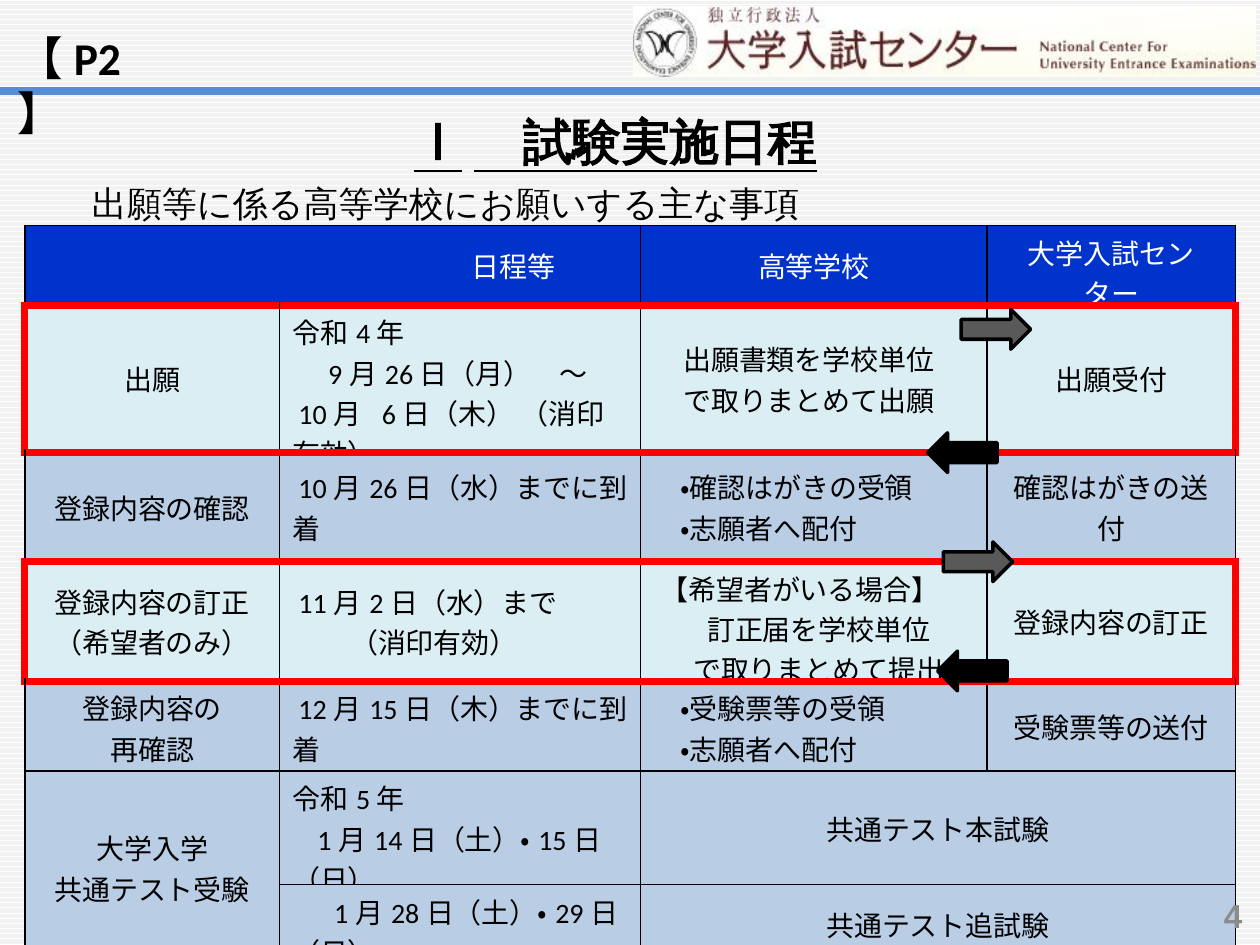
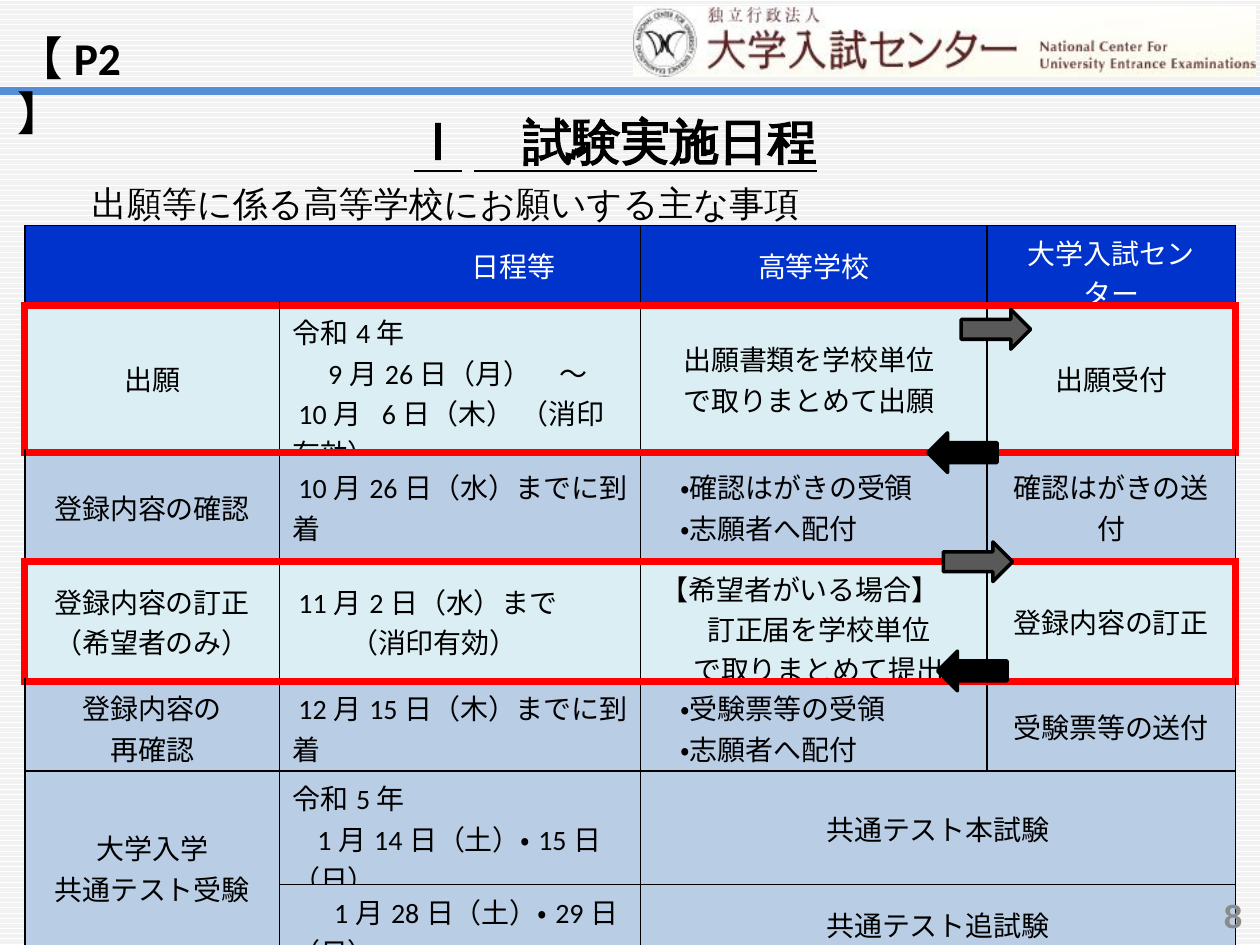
4: 4 -> 8
